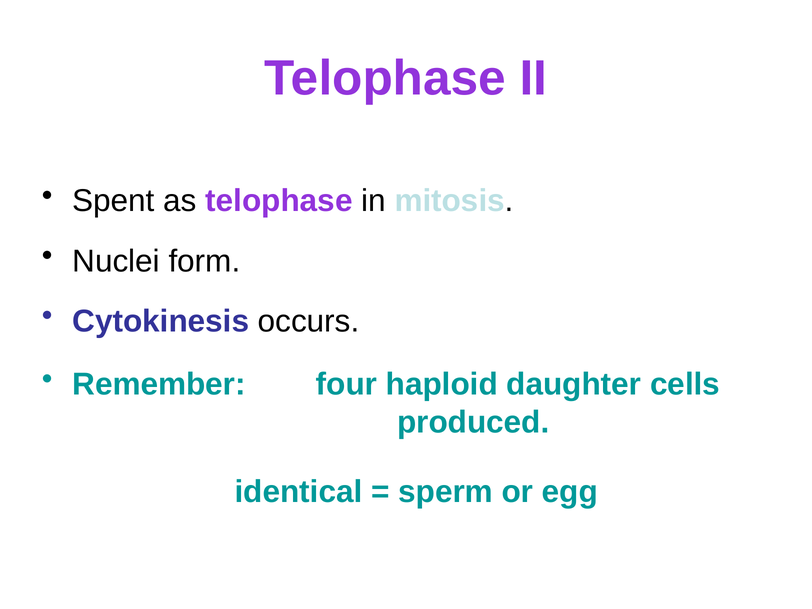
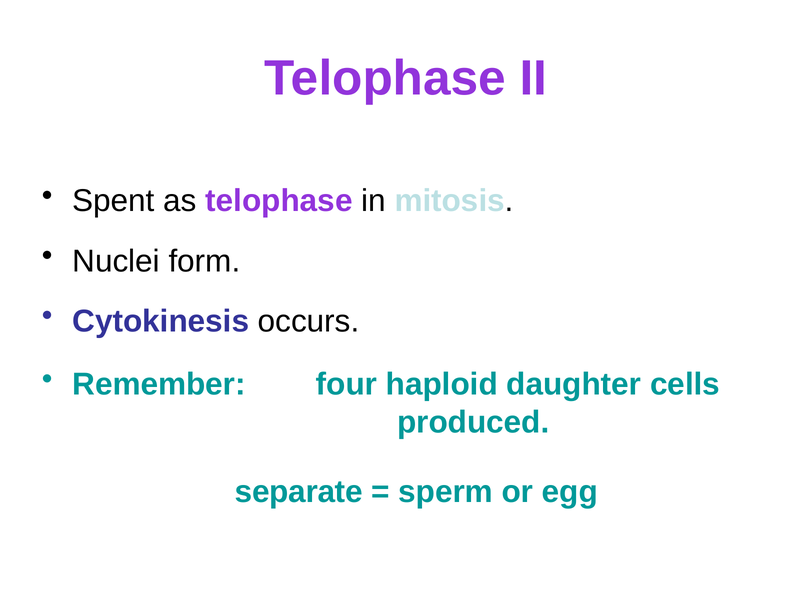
identical: identical -> separate
